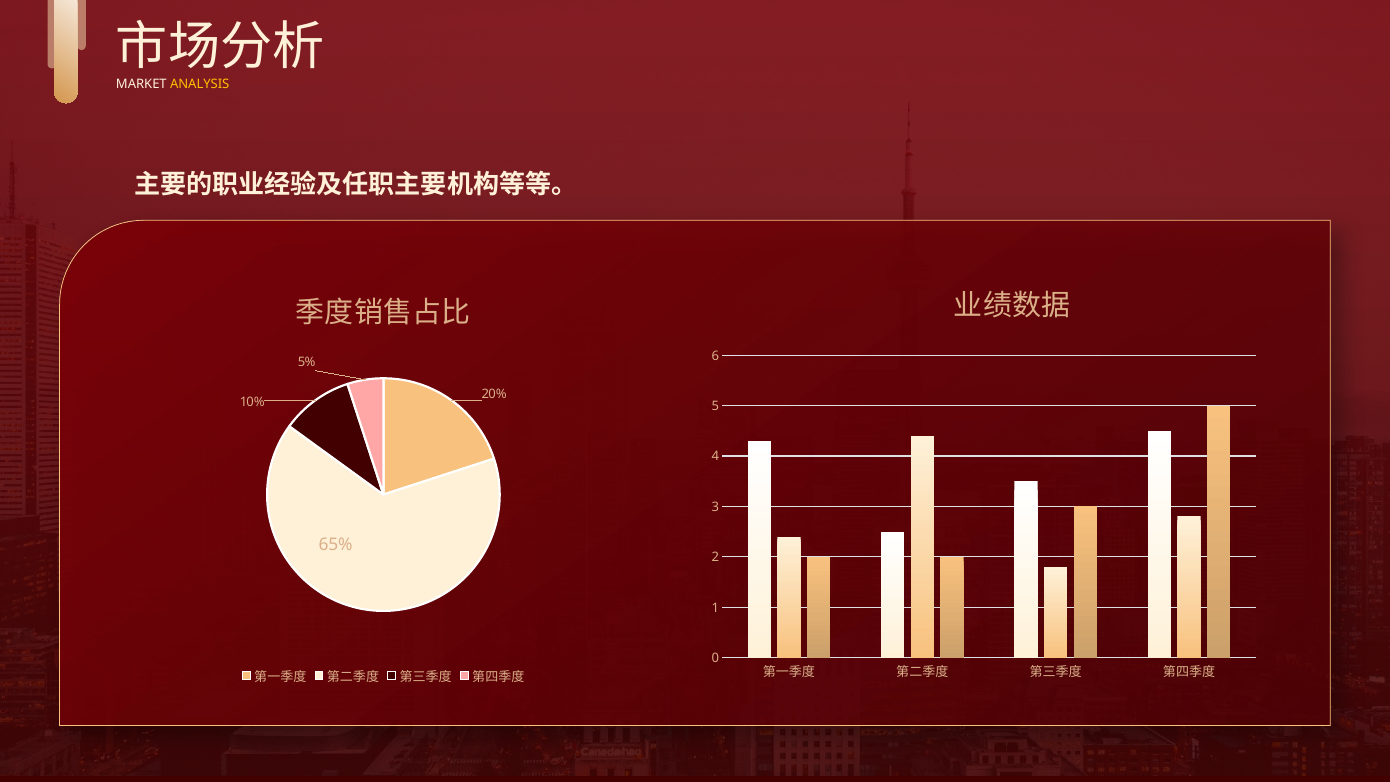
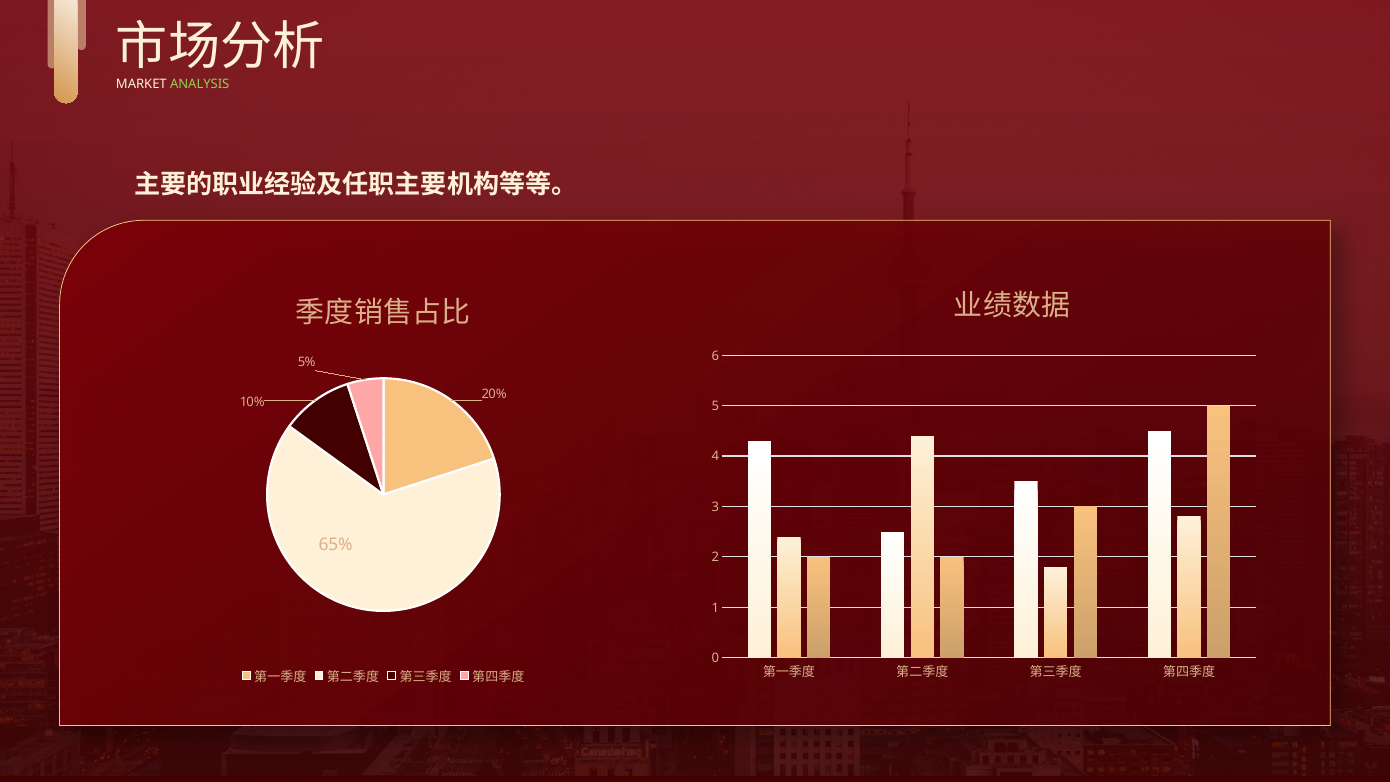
ANALYSIS colour: yellow -> light green
